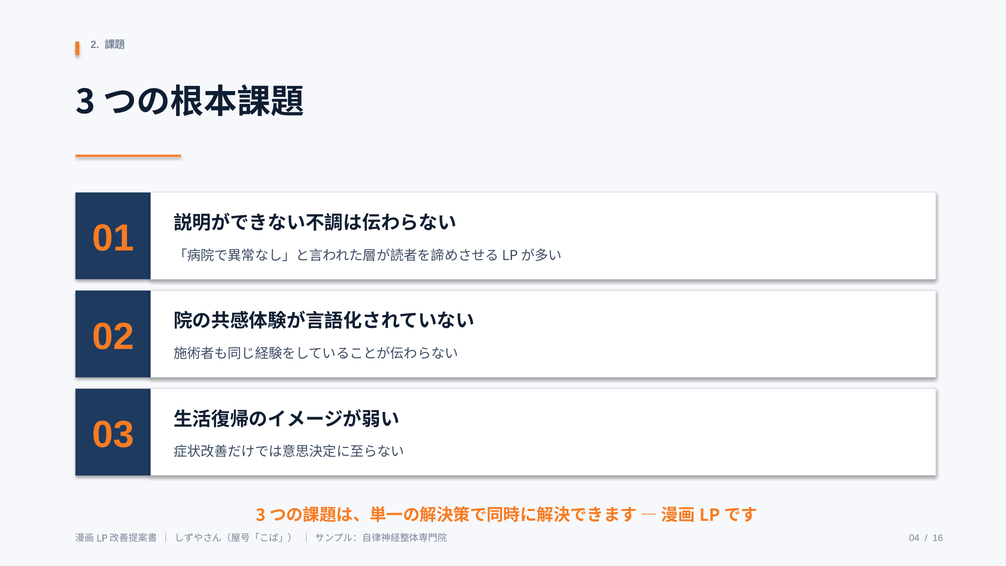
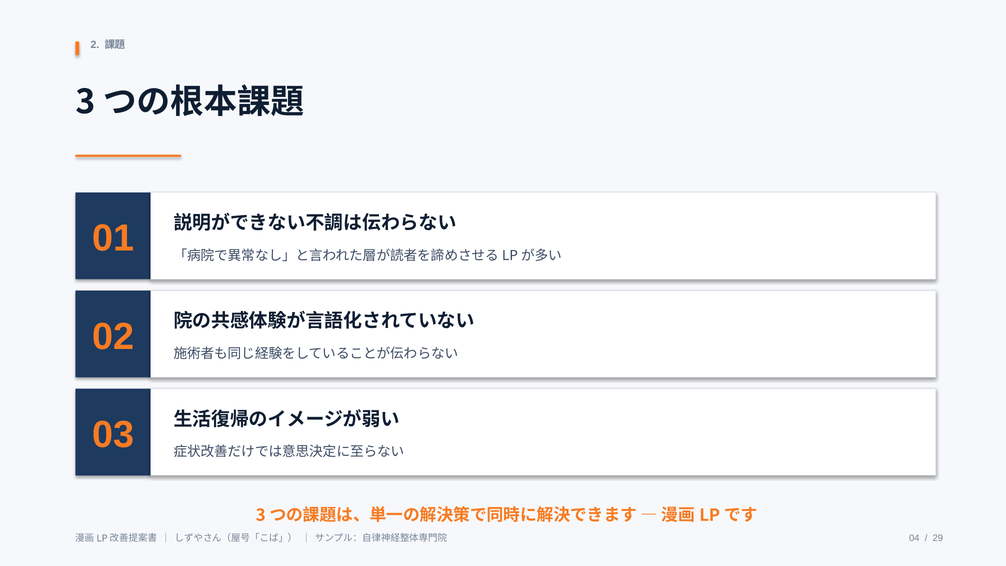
16: 16 -> 29
